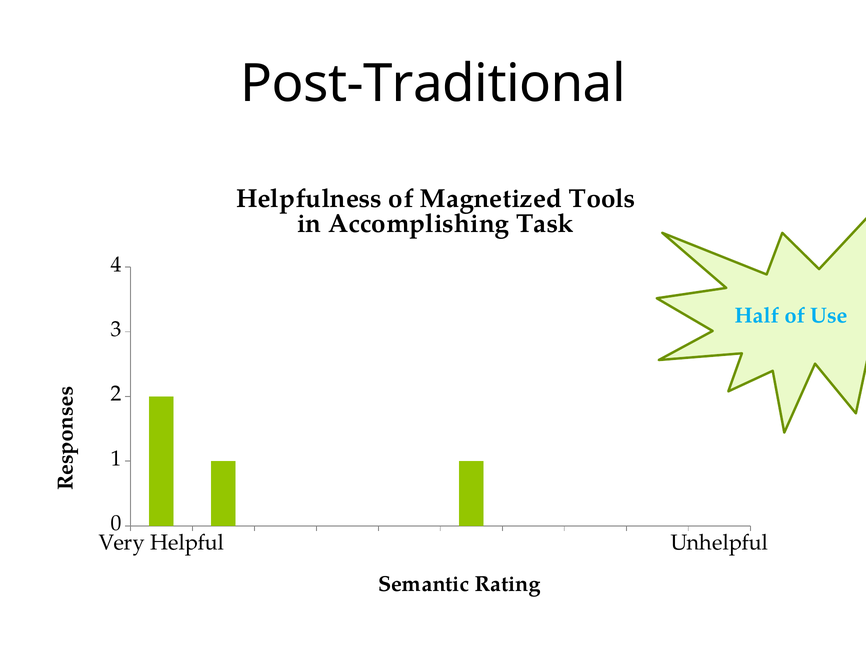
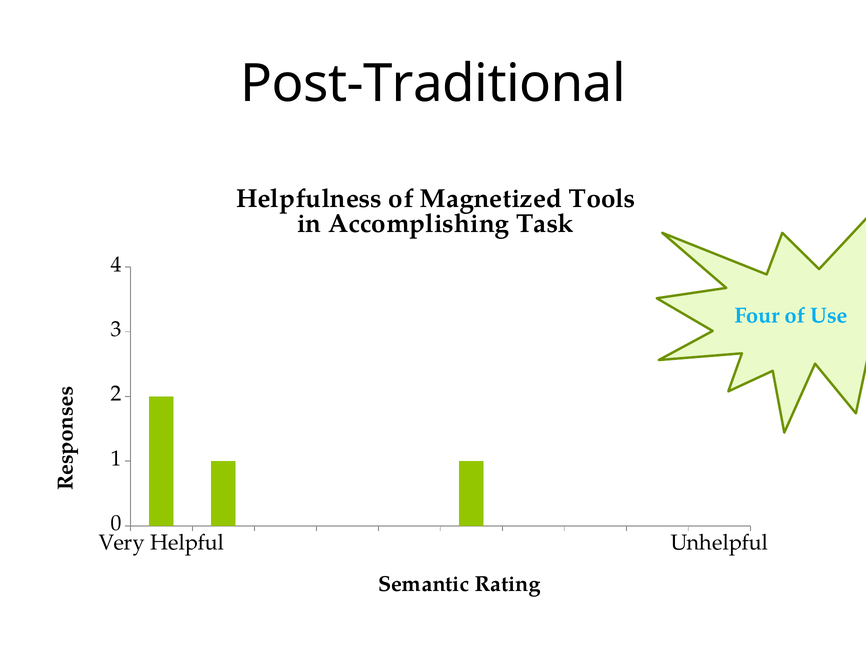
Half: Half -> Four
